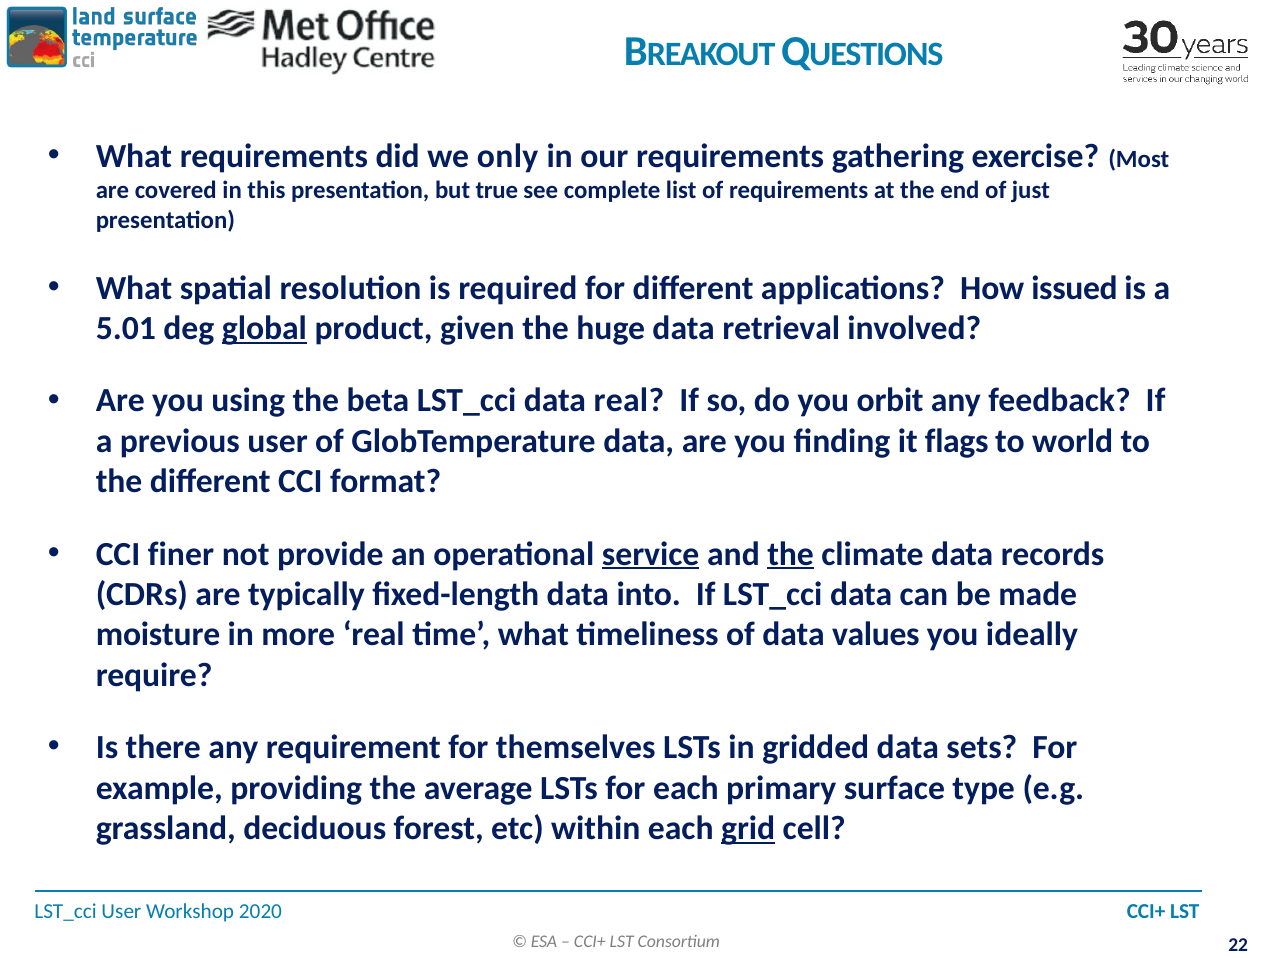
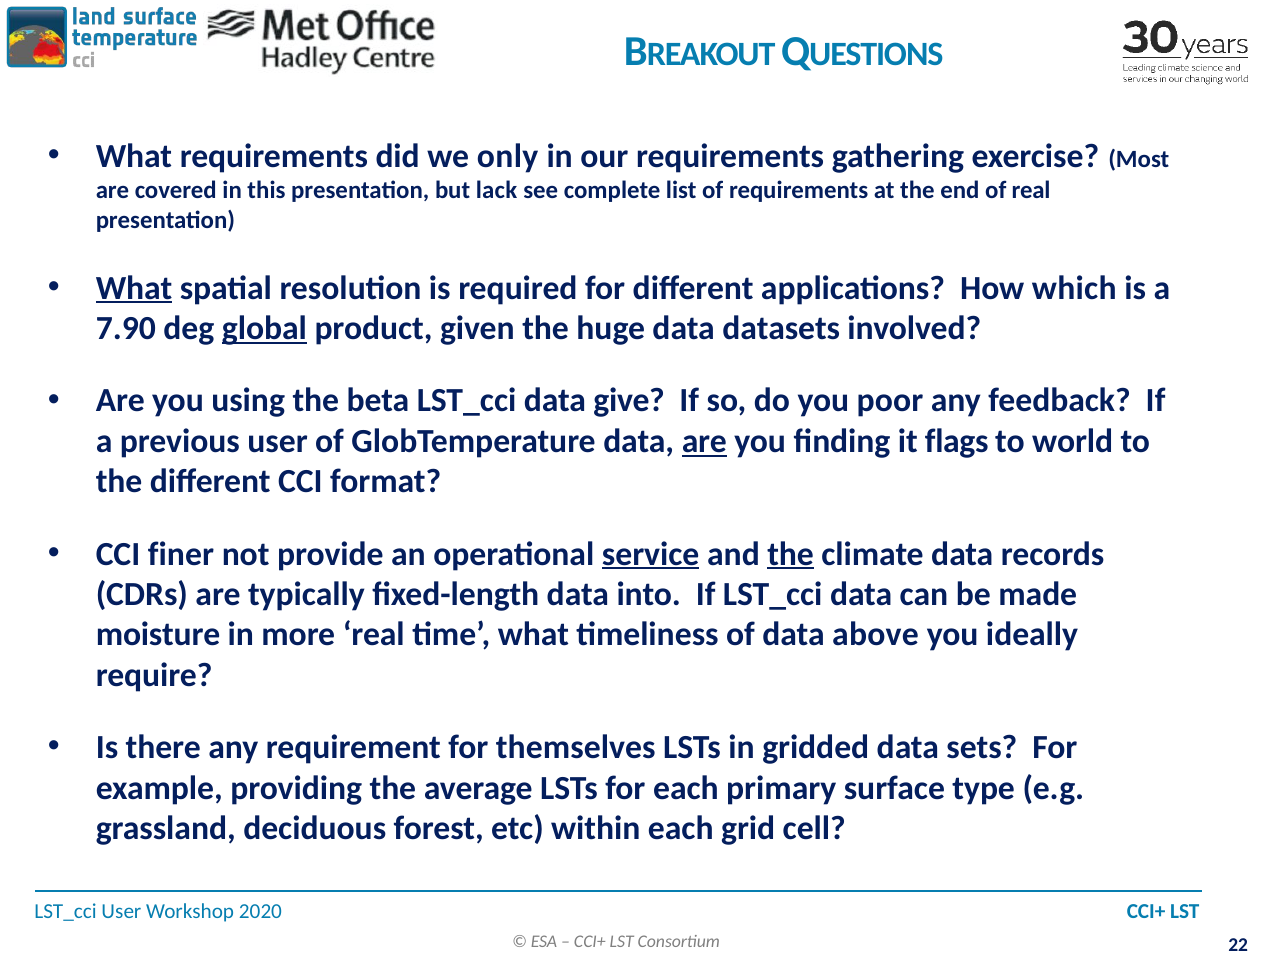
true: true -> lack
of just: just -> real
What at (134, 288) underline: none -> present
issued: issued -> which
5.01: 5.01 -> 7.90
retrieval: retrieval -> datasets
data real: real -> give
orbit: orbit -> poor
are at (704, 441) underline: none -> present
values: values -> above
grid underline: present -> none
